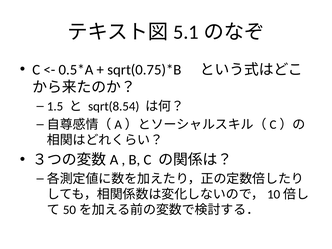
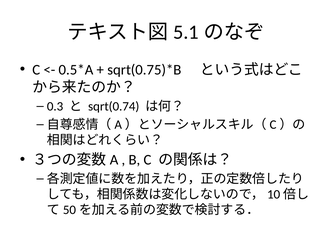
1.5: 1.5 -> 0.3
sqrt(8.54: sqrt(8.54 -> sqrt(0.74
